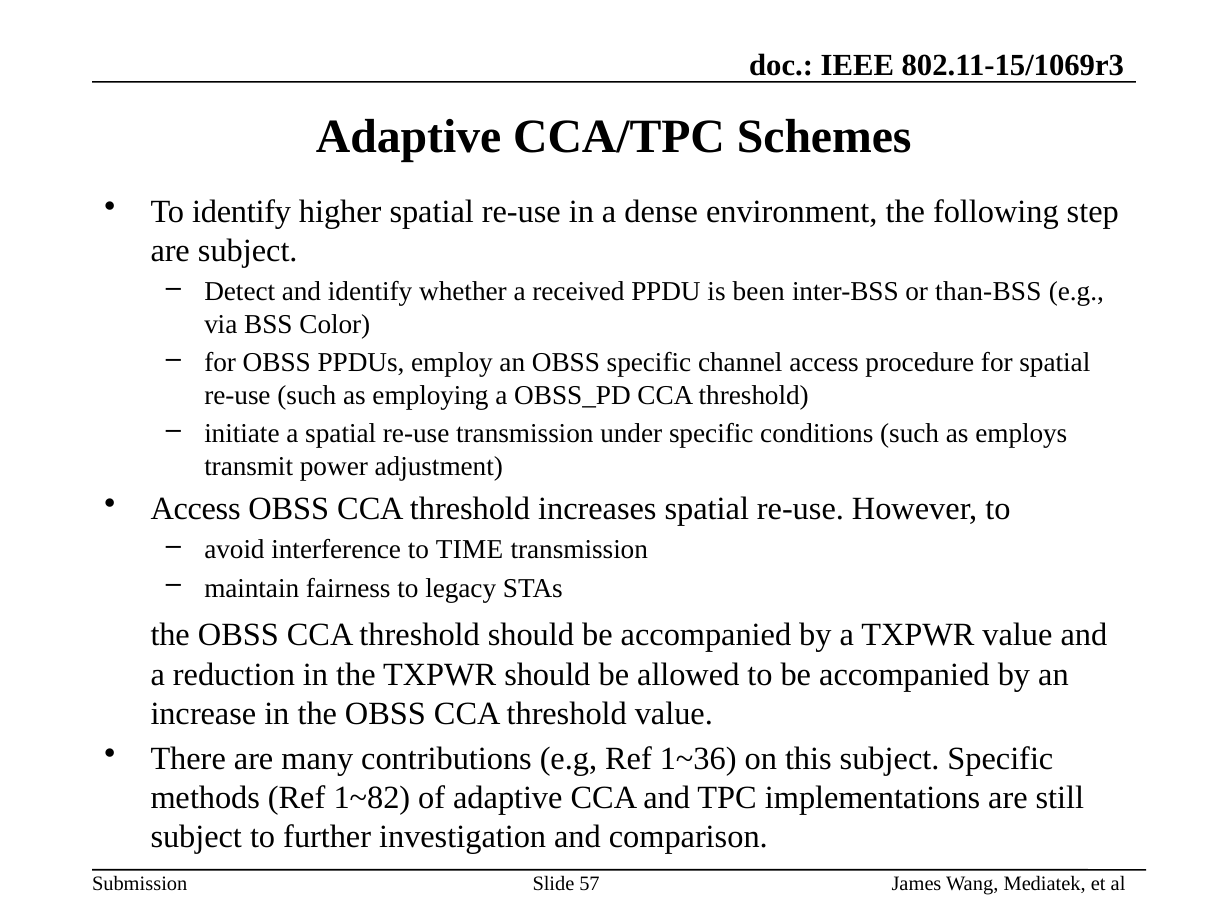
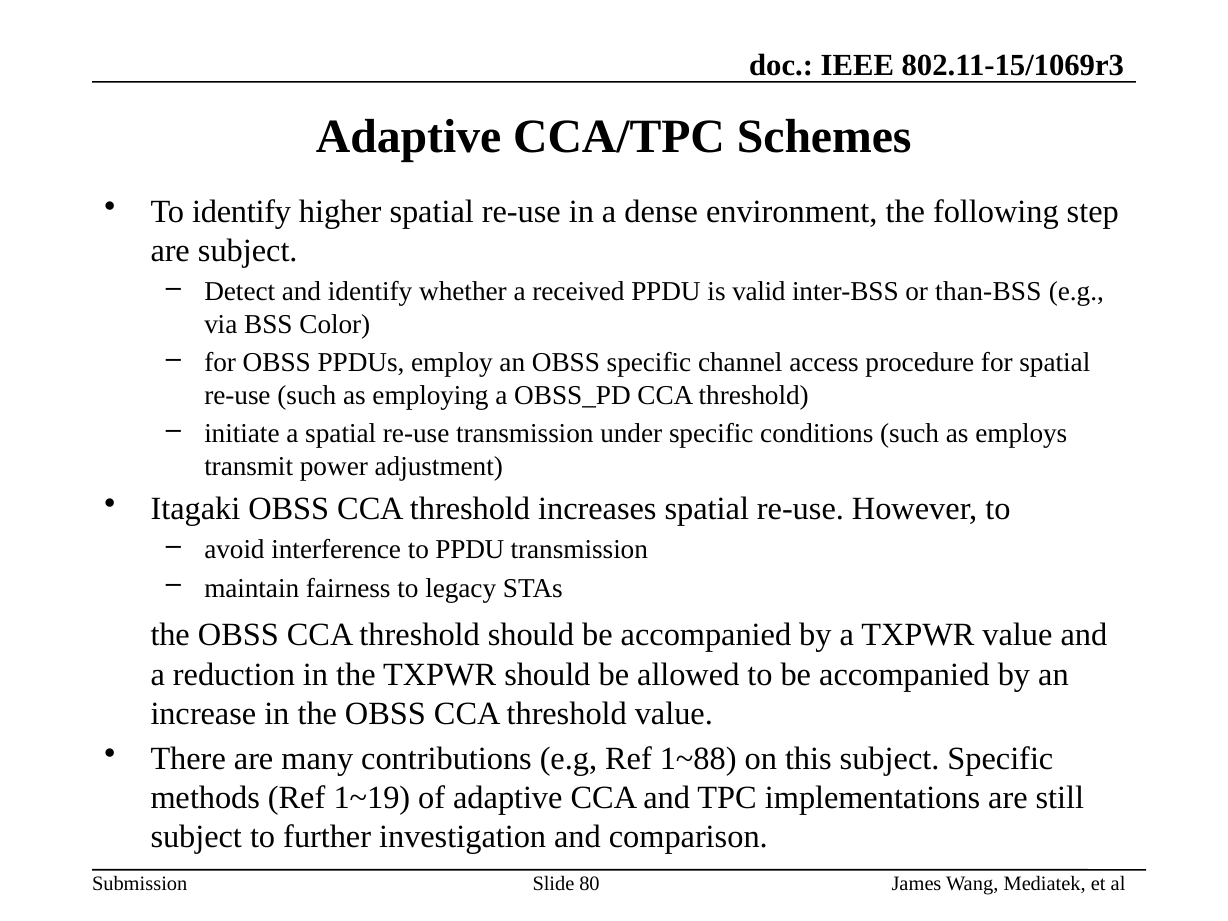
been: been -> valid
Access at (196, 509): Access -> Itagaki
to TIME: TIME -> PPDU
1~36: 1~36 -> 1~88
1~82: 1~82 -> 1~19
57: 57 -> 80
